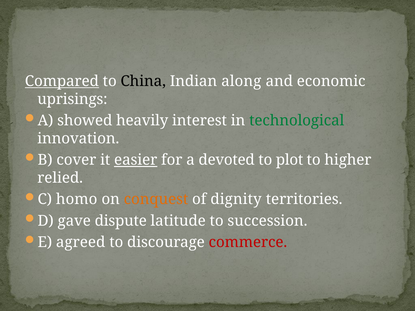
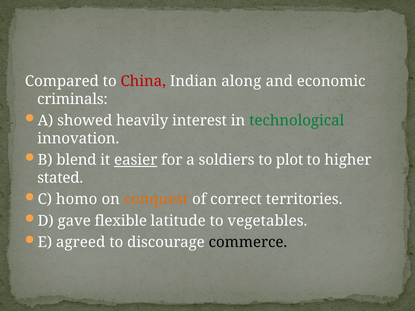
Compared underline: present -> none
China colour: black -> red
uprisings: uprisings -> criminals
cover: cover -> blend
devoted: devoted -> soldiers
relied: relied -> stated
dignity: dignity -> correct
dispute: dispute -> flexible
succession: succession -> vegetables
commerce colour: red -> black
